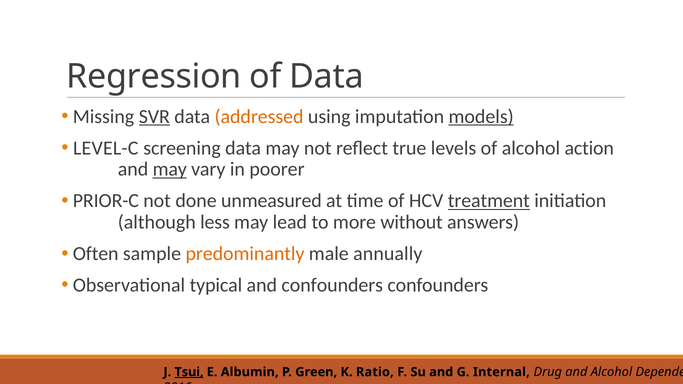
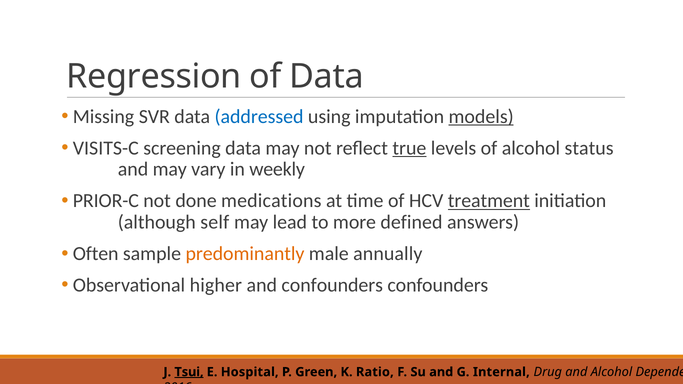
SVR underline: present -> none
addressed colour: orange -> blue
LEVEL-C: LEVEL-C -> VISITS-C
true underline: none -> present
action: action -> status
may at (170, 169) underline: present -> none
poorer: poorer -> weekly
unmeasured: unmeasured -> medications
less: less -> self
without: without -> defined
typical: typical -> higher
Albumin: Albumin -> Hospital
